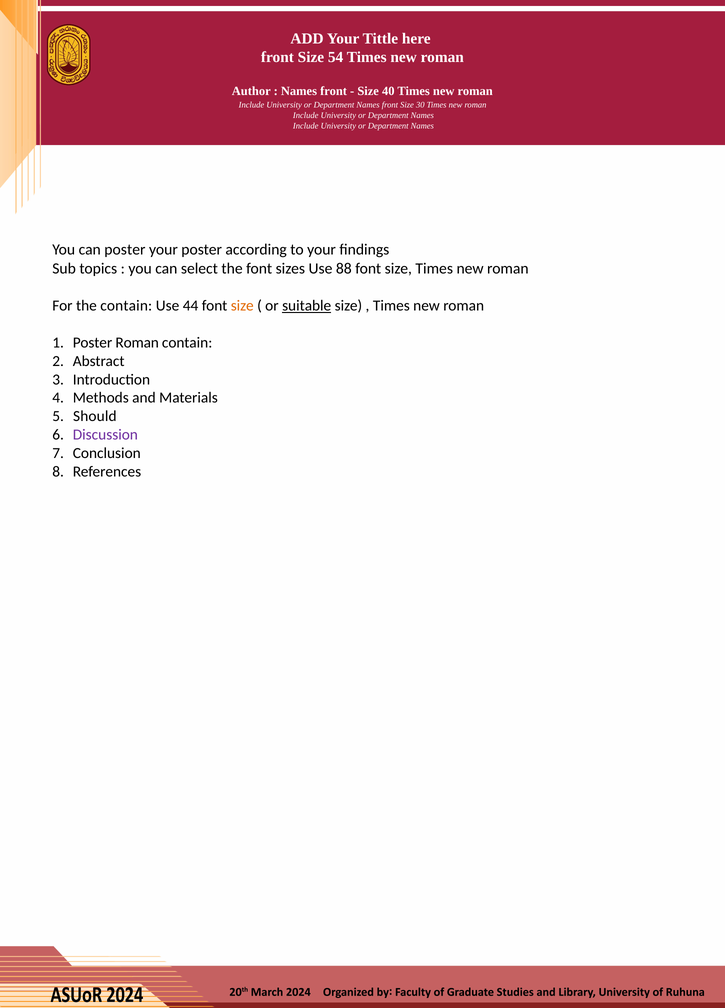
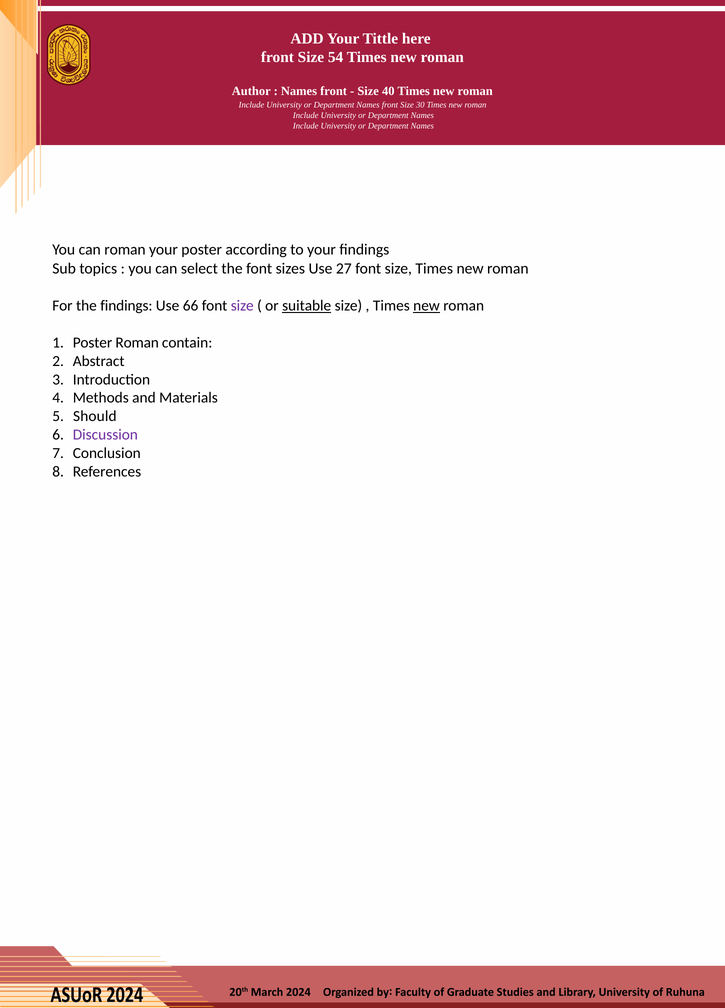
can poster: poster -> roman
88: 88 -> 27
the contain: contain -> findings
44: 44 -> 66
size at (242, 306) colour: orange -> purple
new at (427, 306) underline: none -> present
